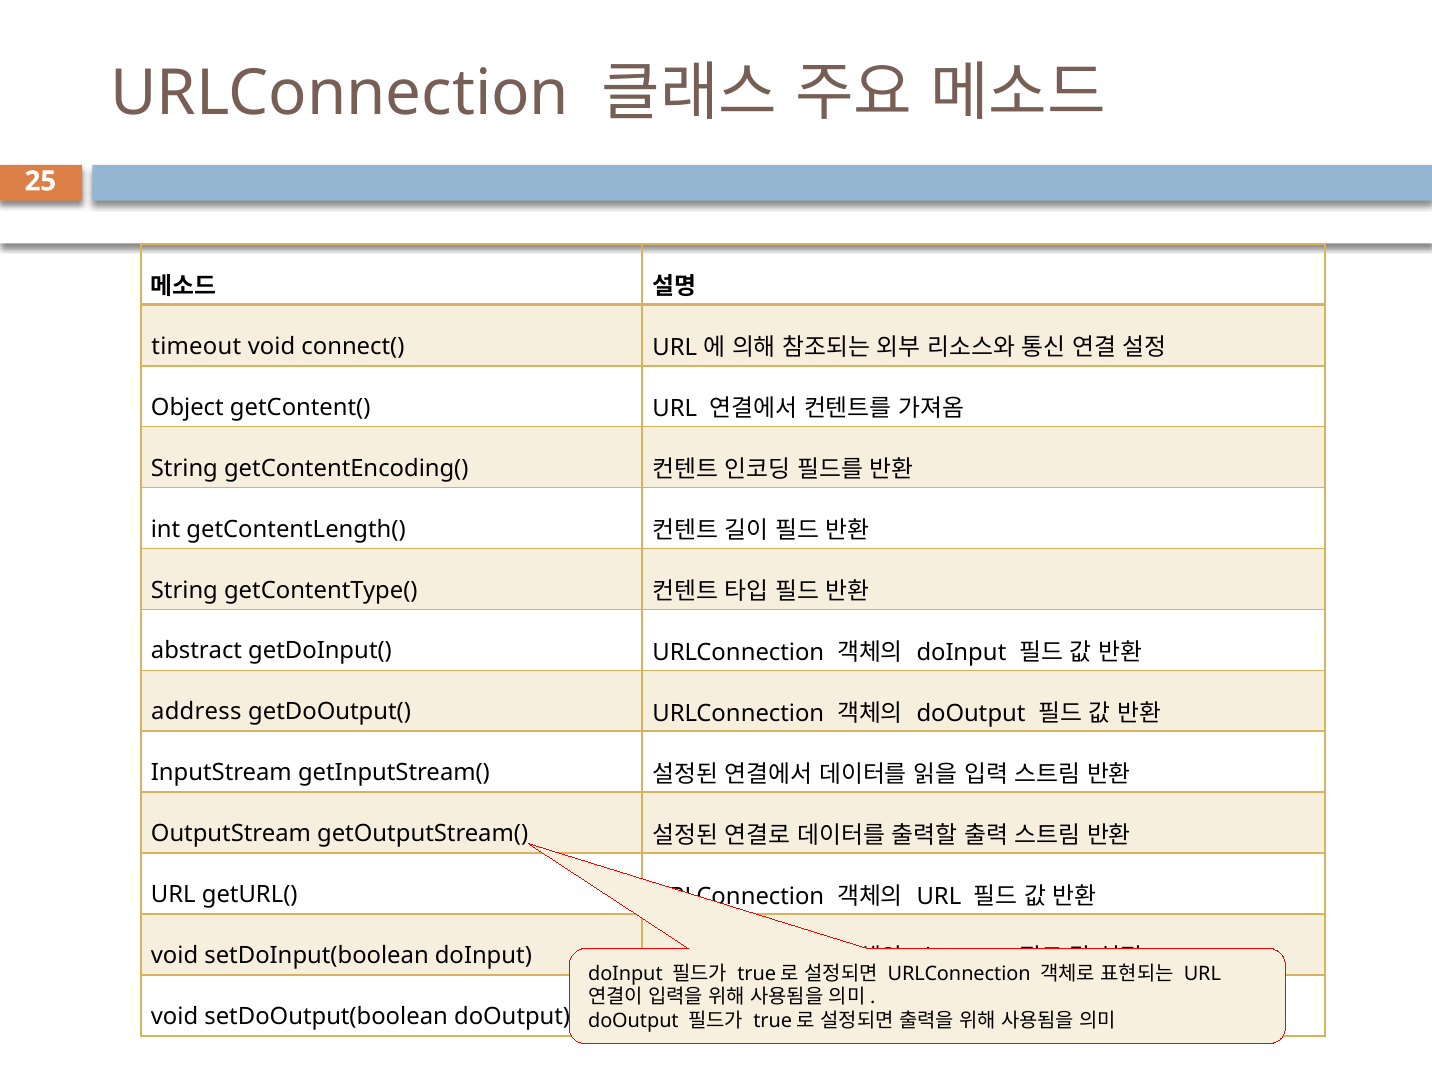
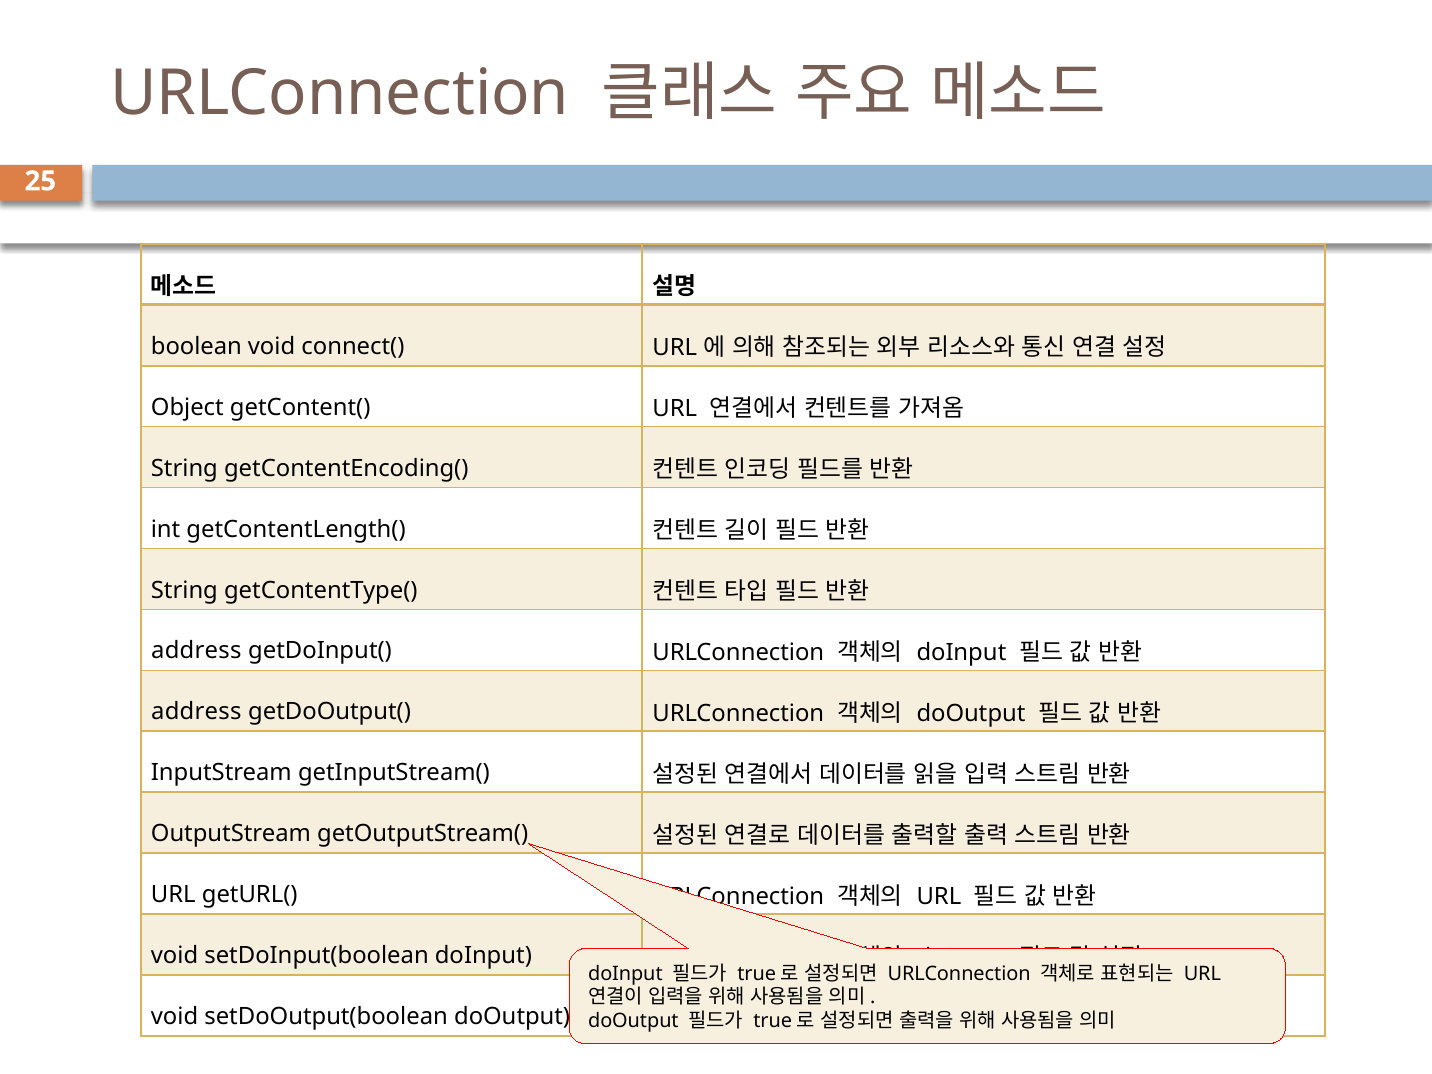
timeout: timeout -> boolean
abstract at (197, 651): abstract -> address
